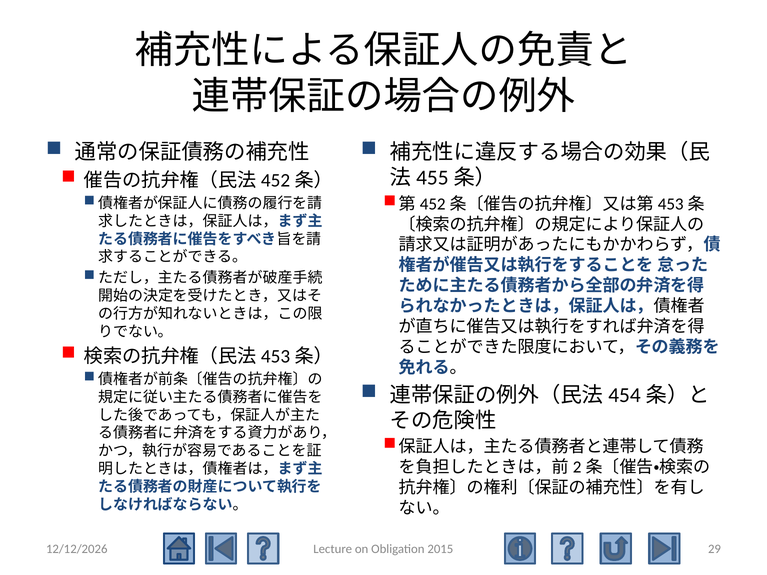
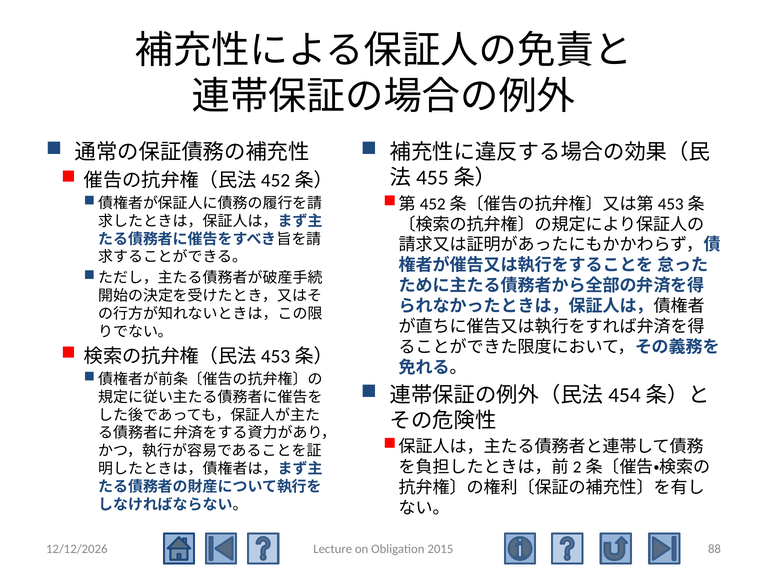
29: 29 -> 88
